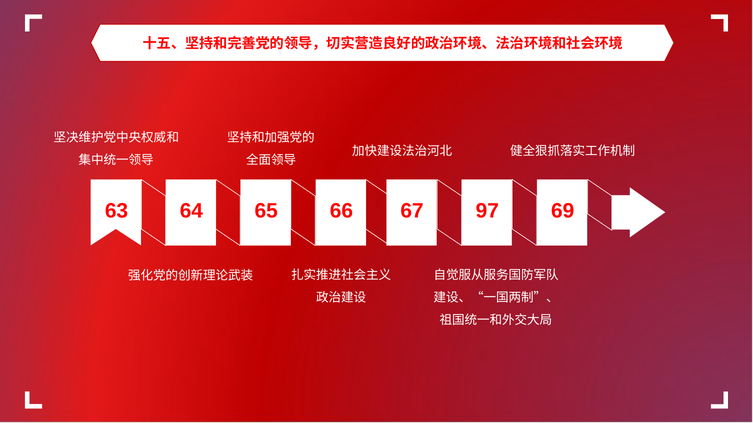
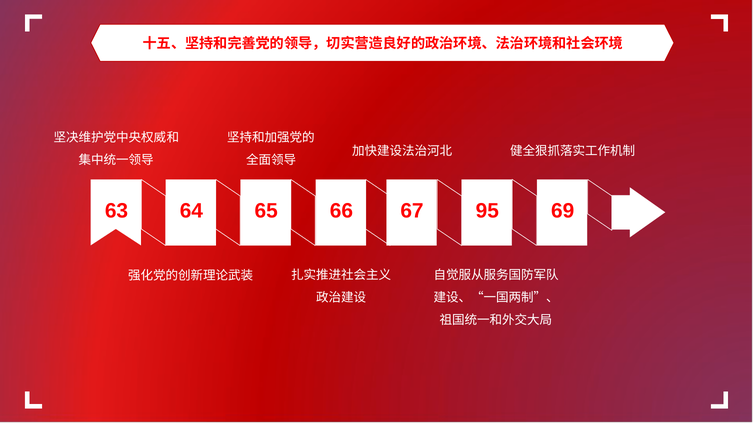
97: 97 -> 95
